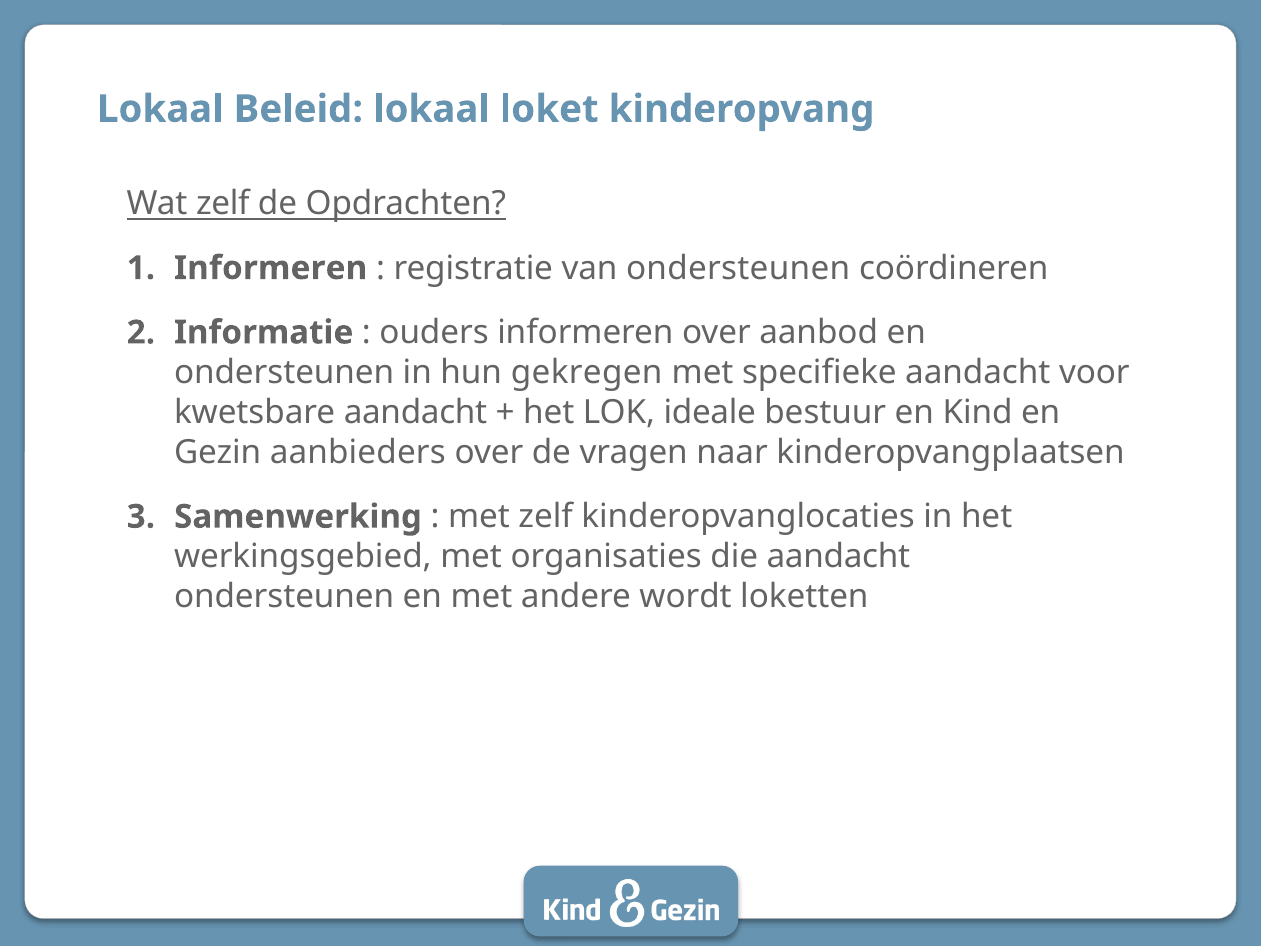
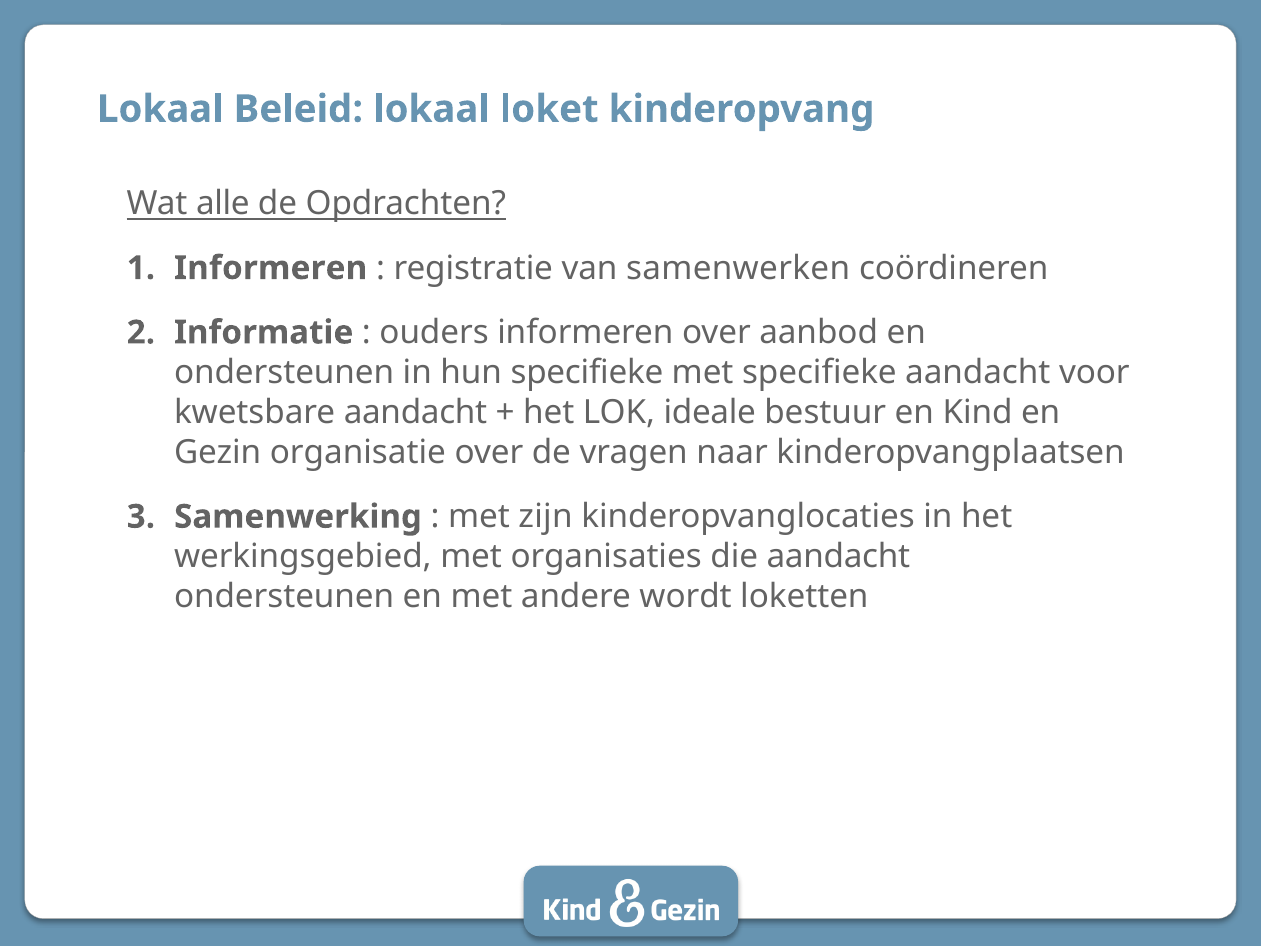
Wat zelf: zelf -> alle
van ondersteunen: ondersteunen -> samenwerken
hun gekregen: gekregen -> specifieke
aanbieders: aanbieders -> organisatie
met zelf: zelf -> zijn
